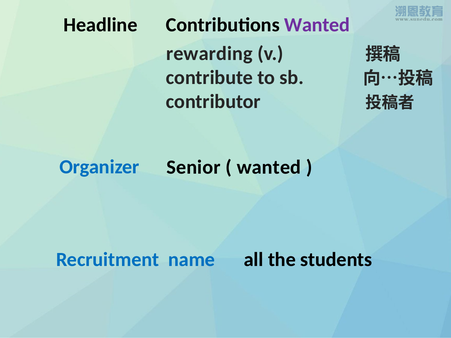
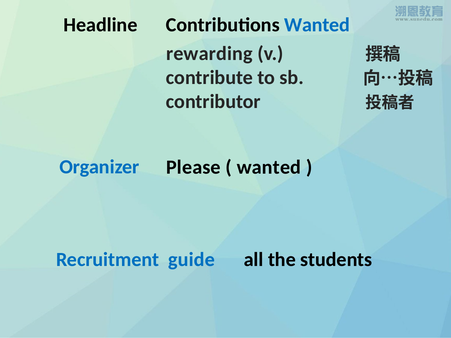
Wanted at (317, 25) colour: purple -> blue
Senior: Senior -> Please
name: name -> guide
